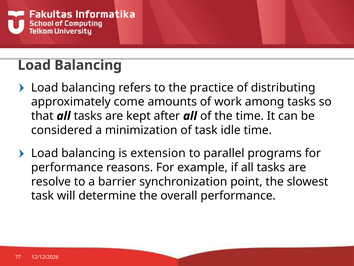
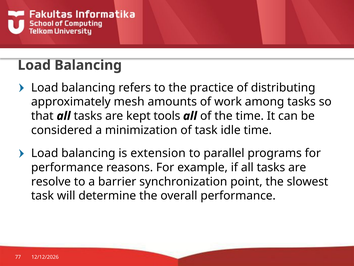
come: come -> mesh
after: after -> tools
